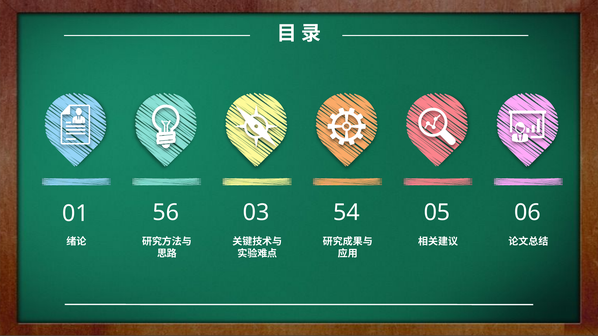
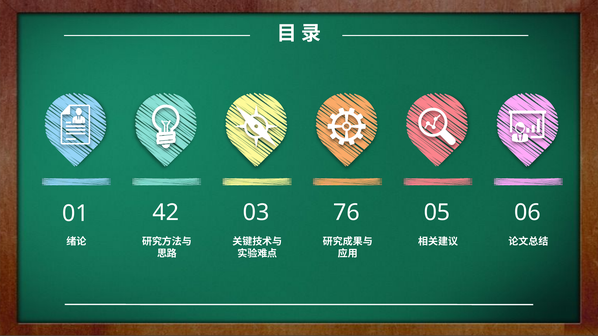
56: 56 -> 42
54: 54 -> 76
